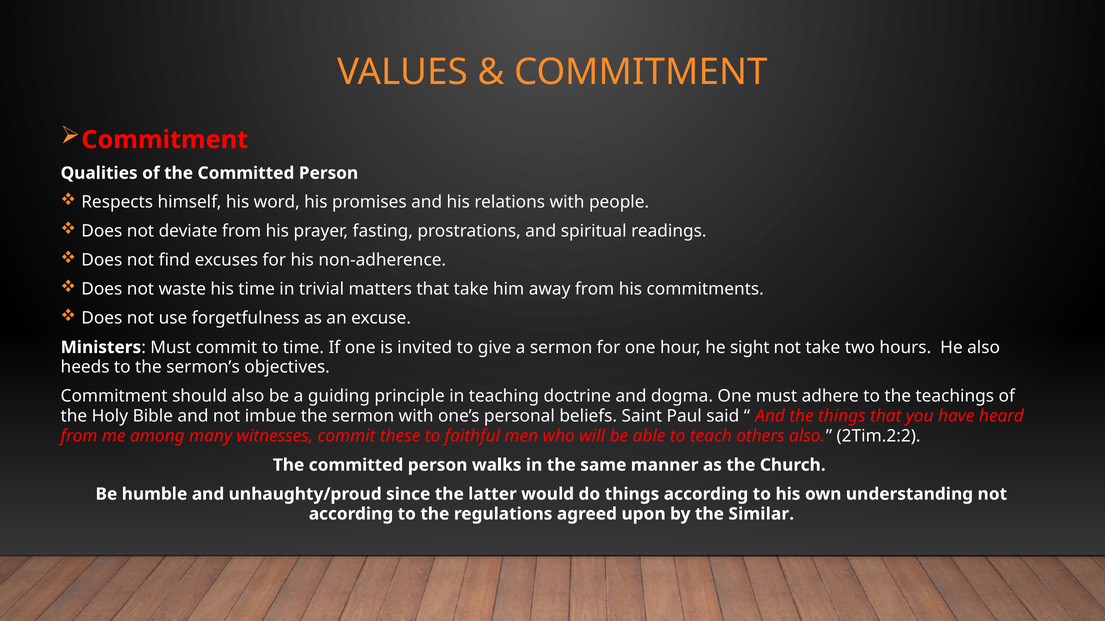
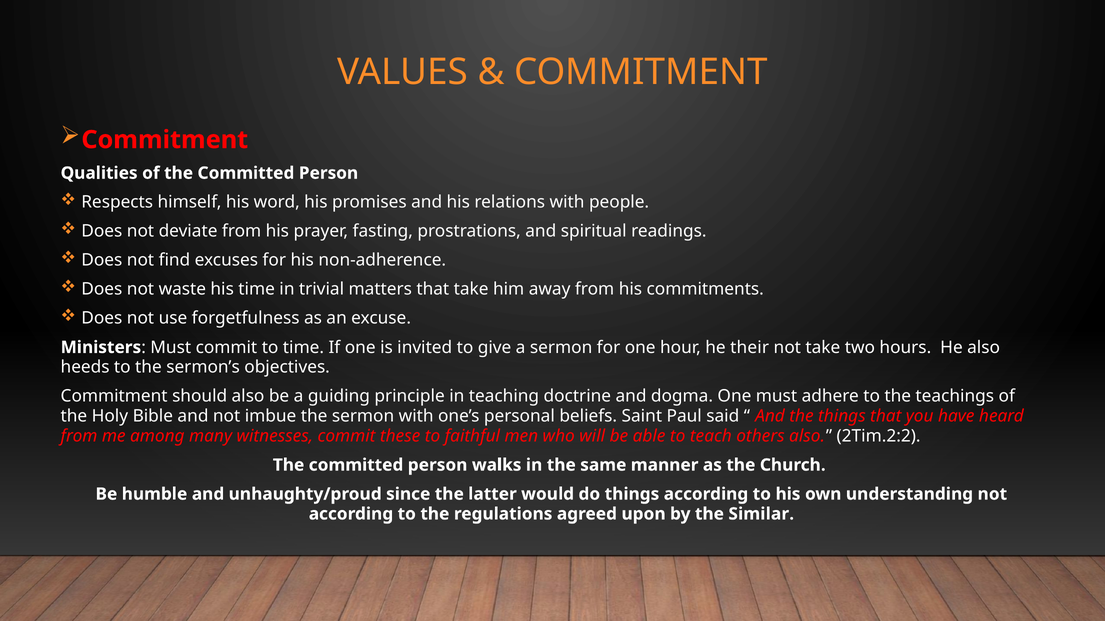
sight: sight -> their
